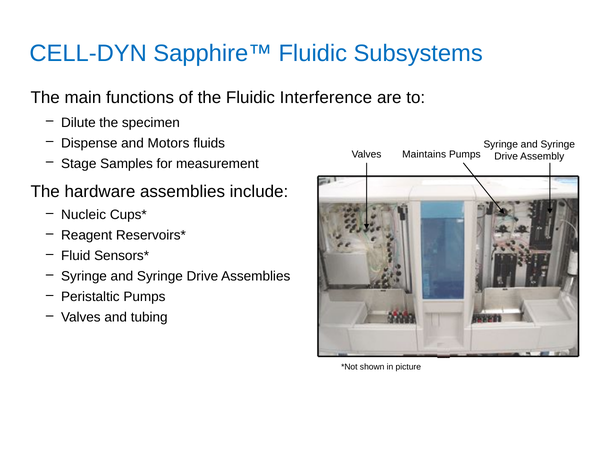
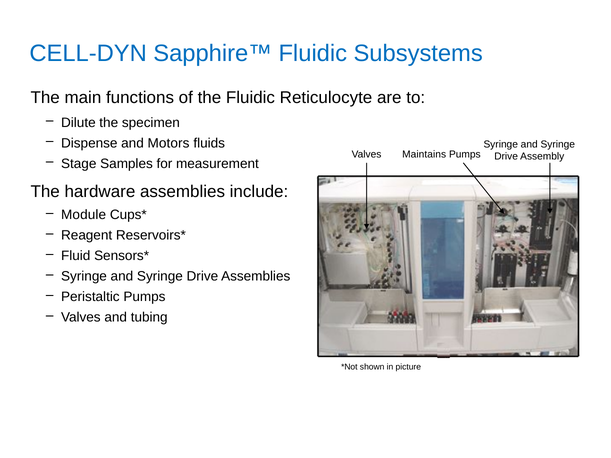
Interference: Interference -> Reticulocyte
Nucleic: Nucleic -> Module
